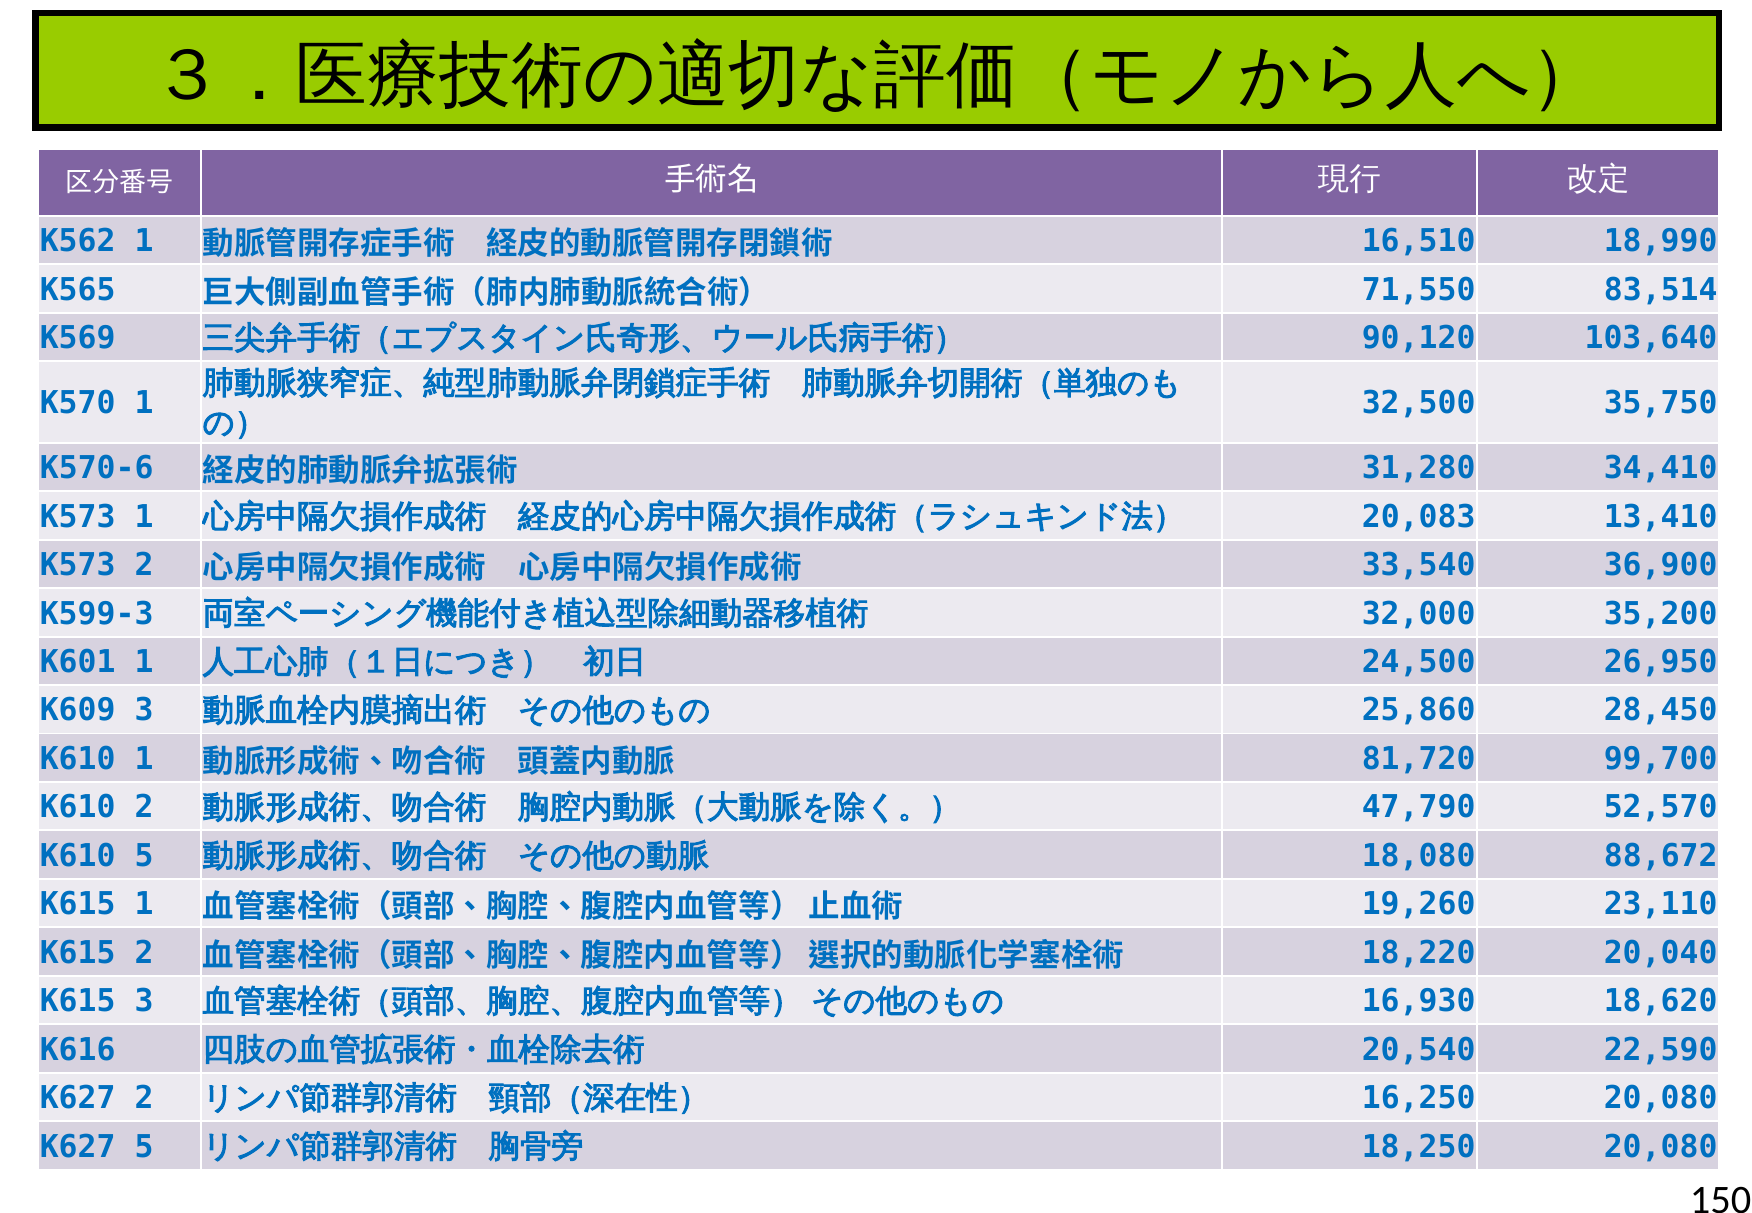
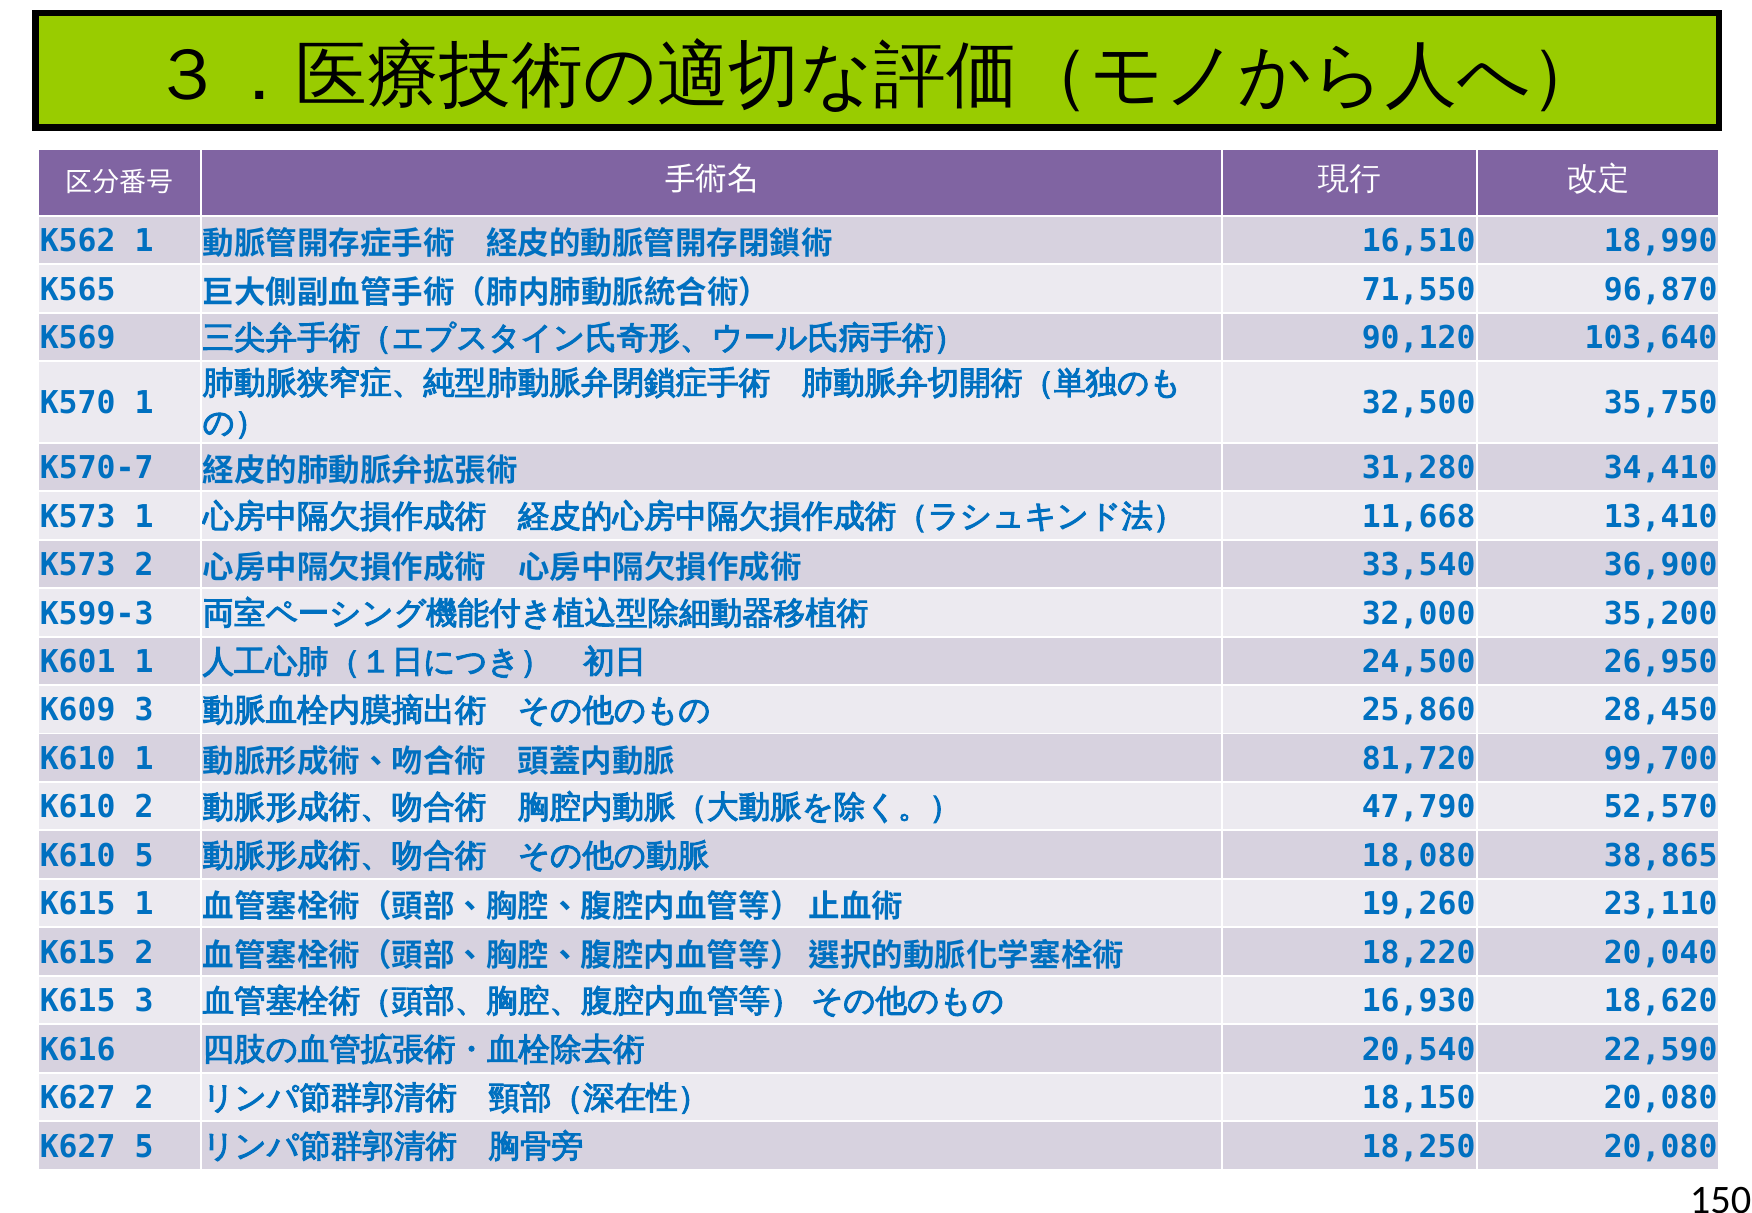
83,514: 83,514 -> 96,870
K570-6: K570-6 -> K570-7
20,083: 20,083 -> 11,668
88,672: 88,672 -> 38,865
16,250: 16,250 -> 18,150
